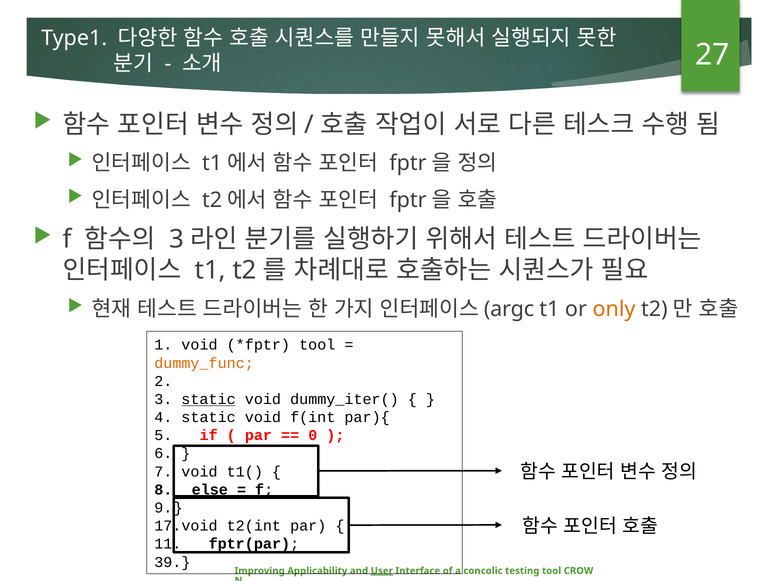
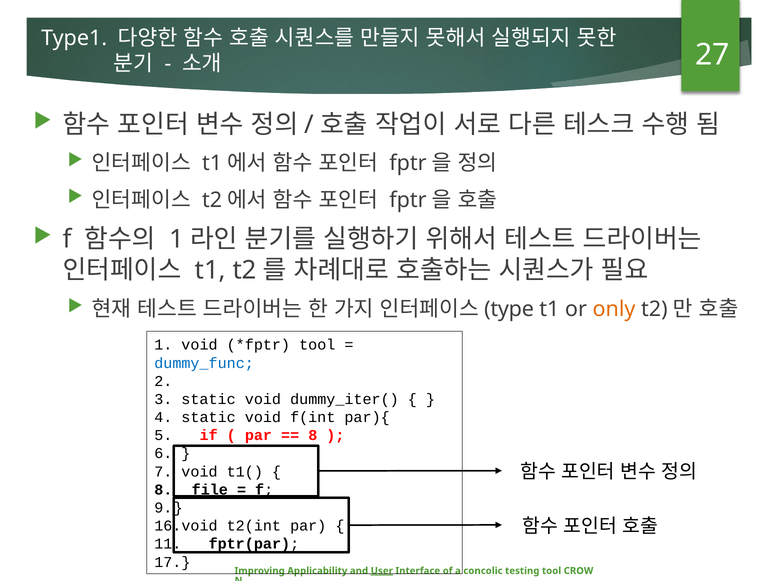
3 at (176, 240): 3 -> 1
argc: argc -> type
dummy_func colour: orange -> blue
static at (209, 399) underline: present -> none
0 at (313, 436): 0 -> 8
else: else -> file
17.void: 17.void -> 16.void
39: 39 -> 17
